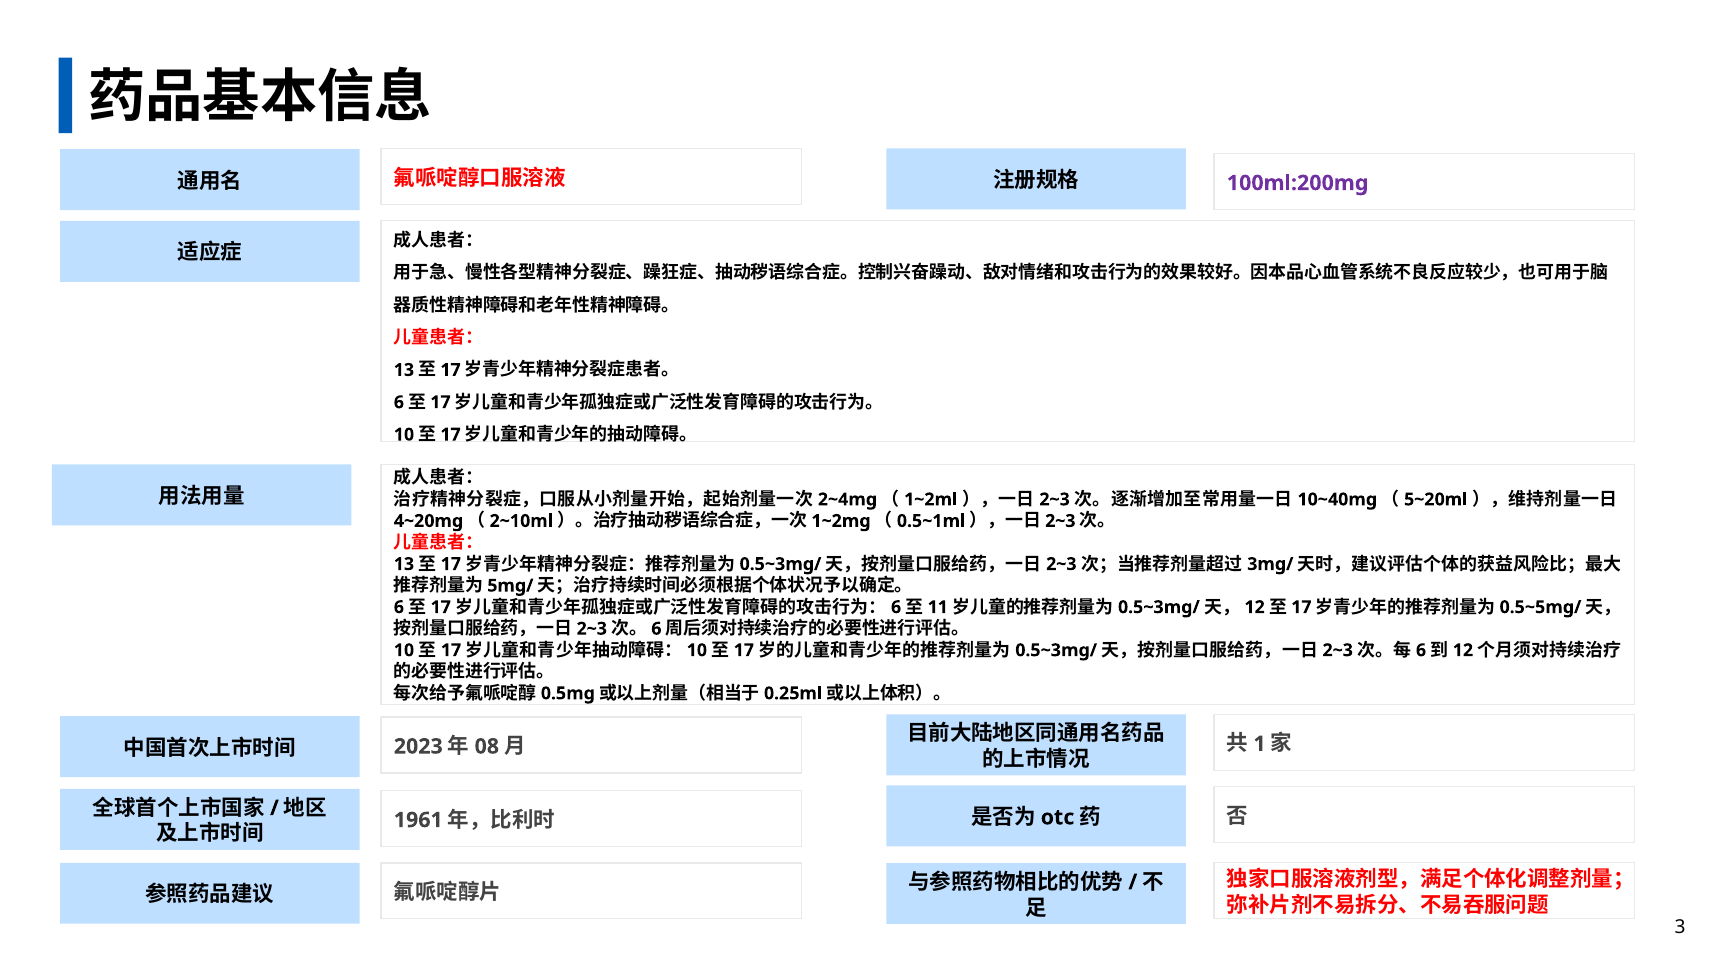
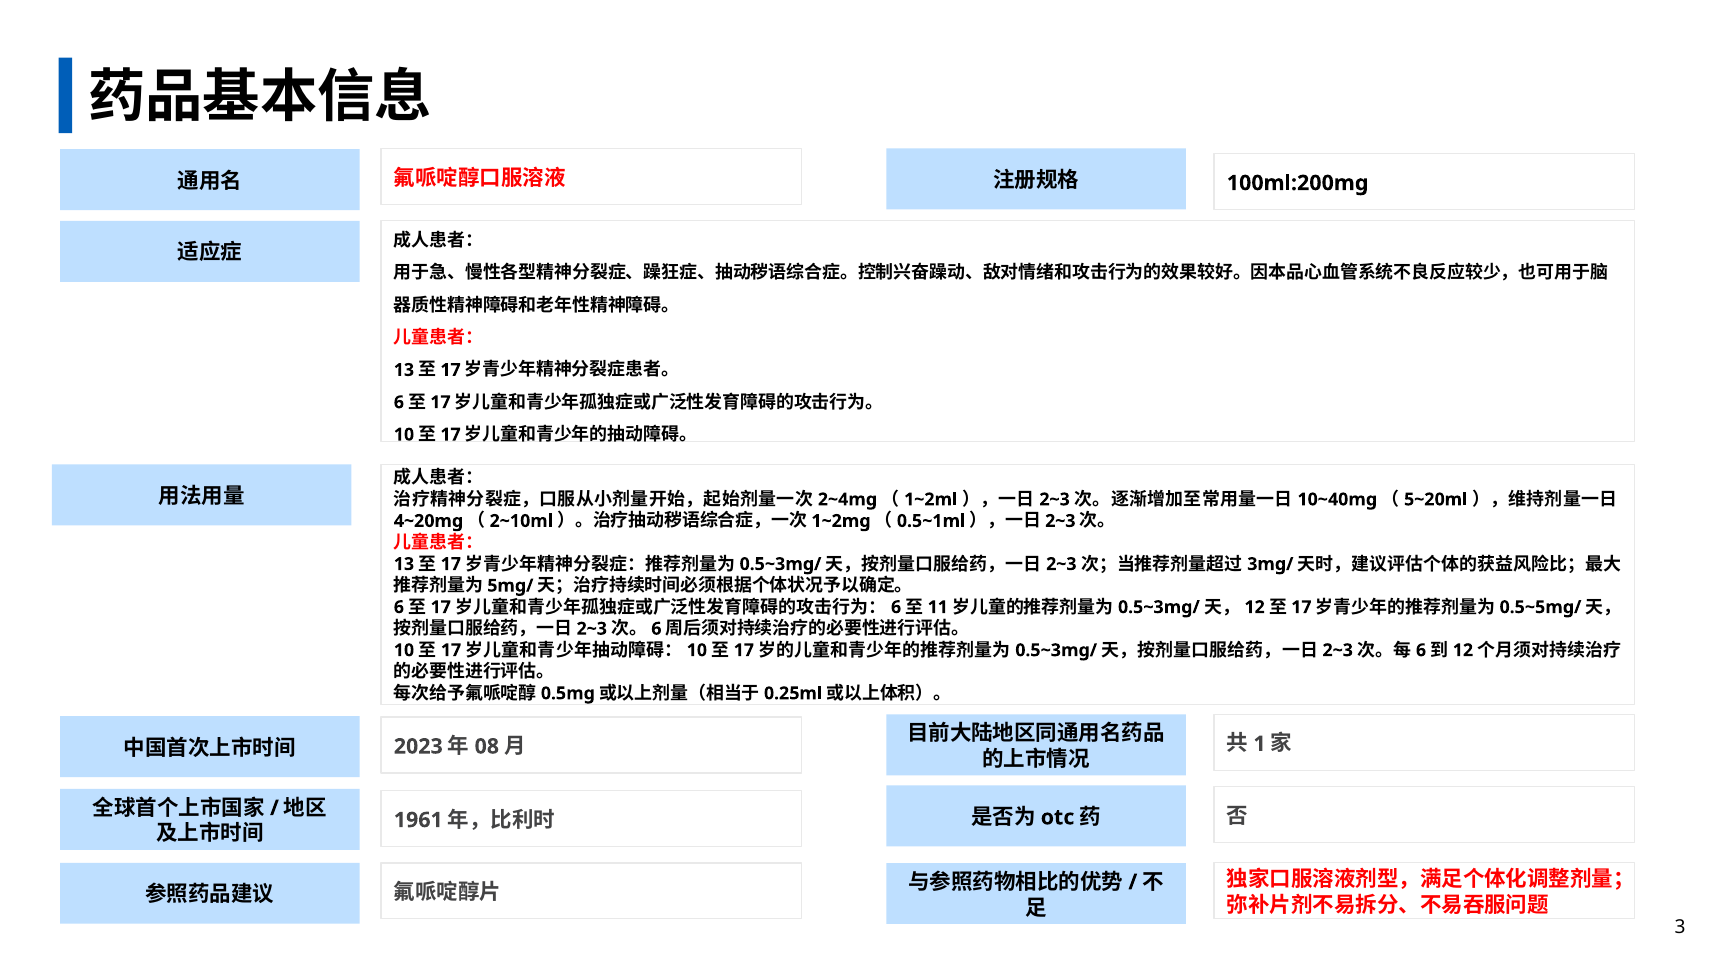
100ml:200mg colour: purple -> black
